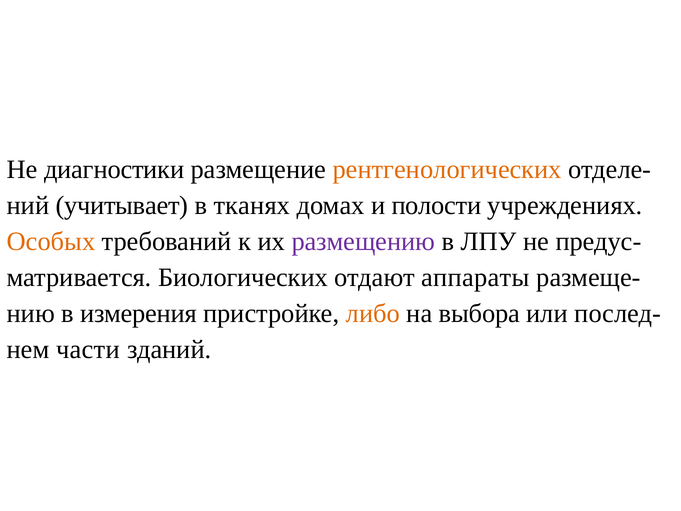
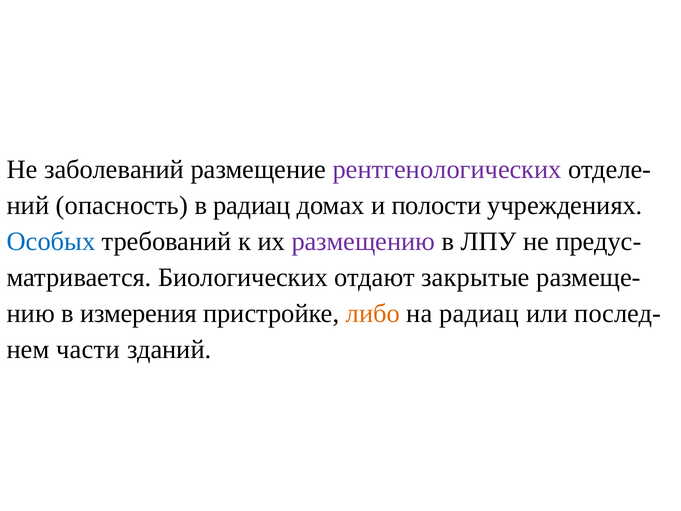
диагностики: диагностики -> заболеваний
рентгенологических colour: orange -> purple
учитывает: учитывает -> опасность
в тканях: тканях -> радиац
Особых colour: orange -> blue
аппараты: аппараты -> закрытые
на выбора: выбора -> радиац
